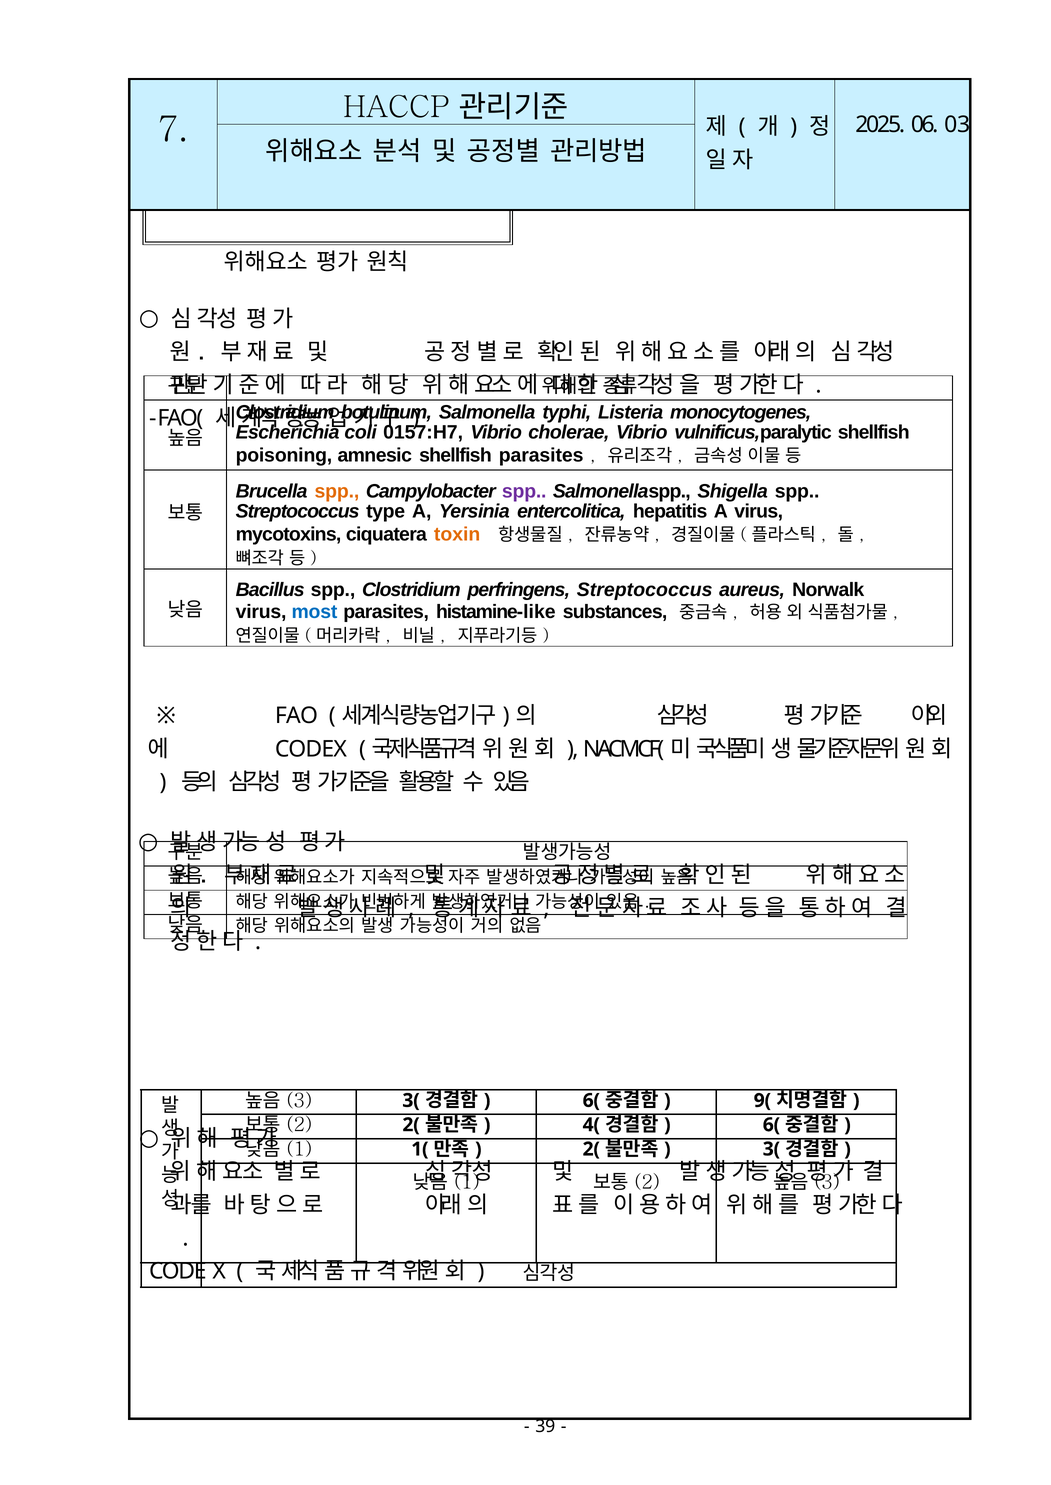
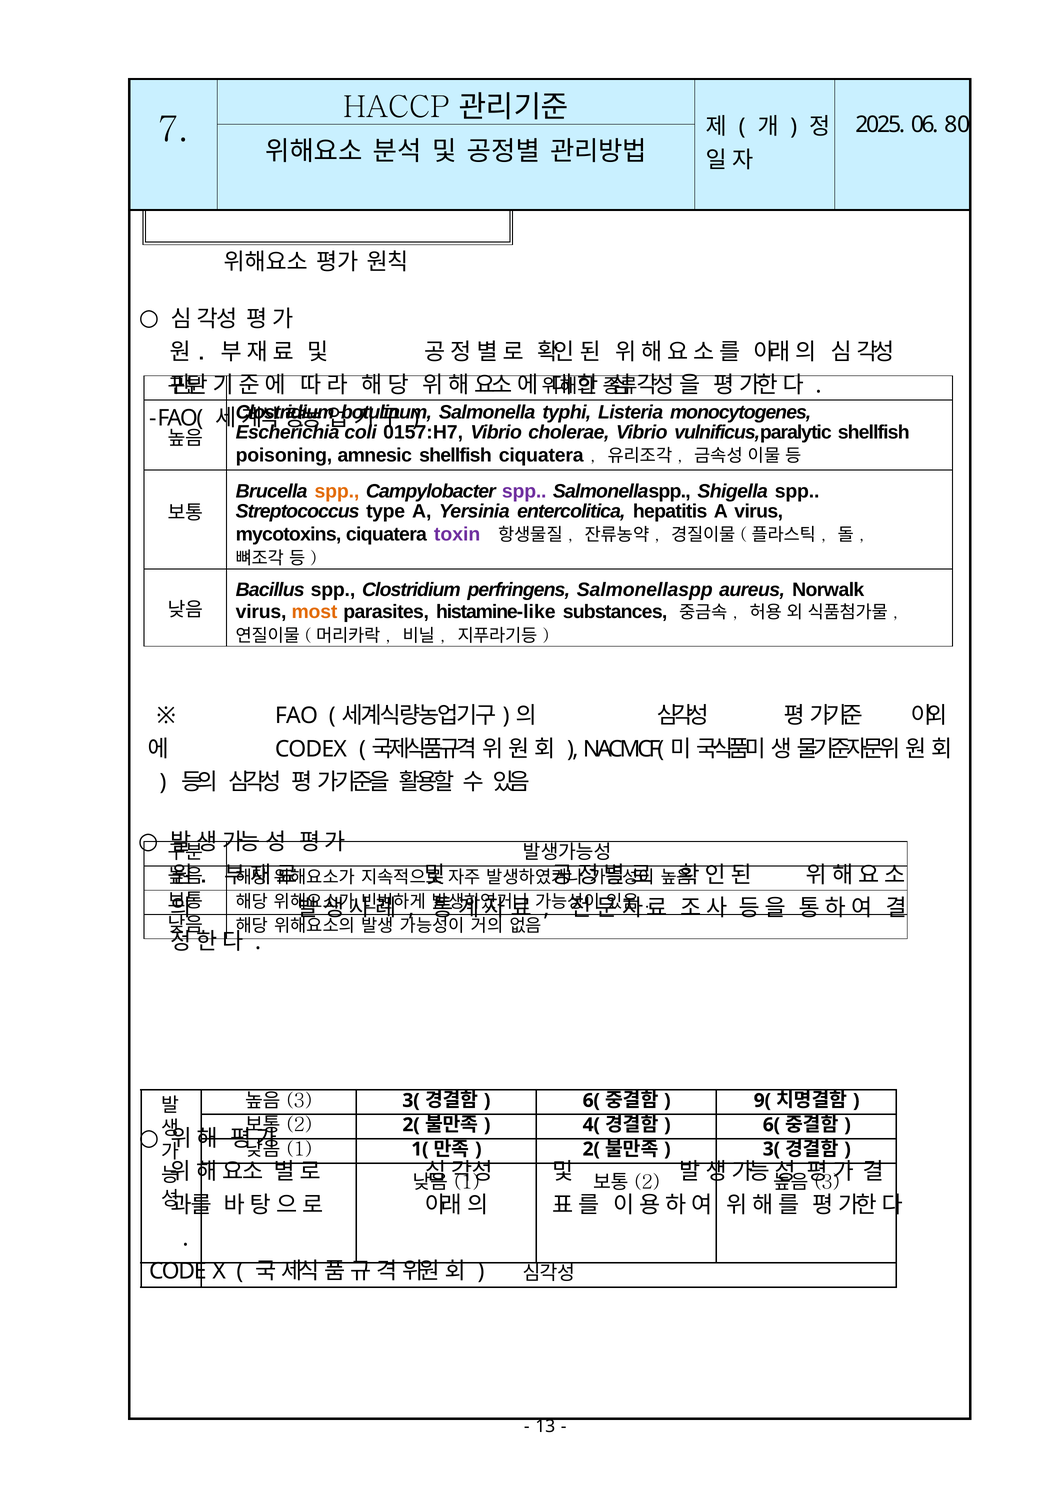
03: 03 -> 80
shellfish parasites: parasites -> ciquatera
toxin colour: orange -> purple
perfringens Streptococcus: Streptococcus -> Salmonellaspp
most colour: blue -> orange
39: 39 -> 13
